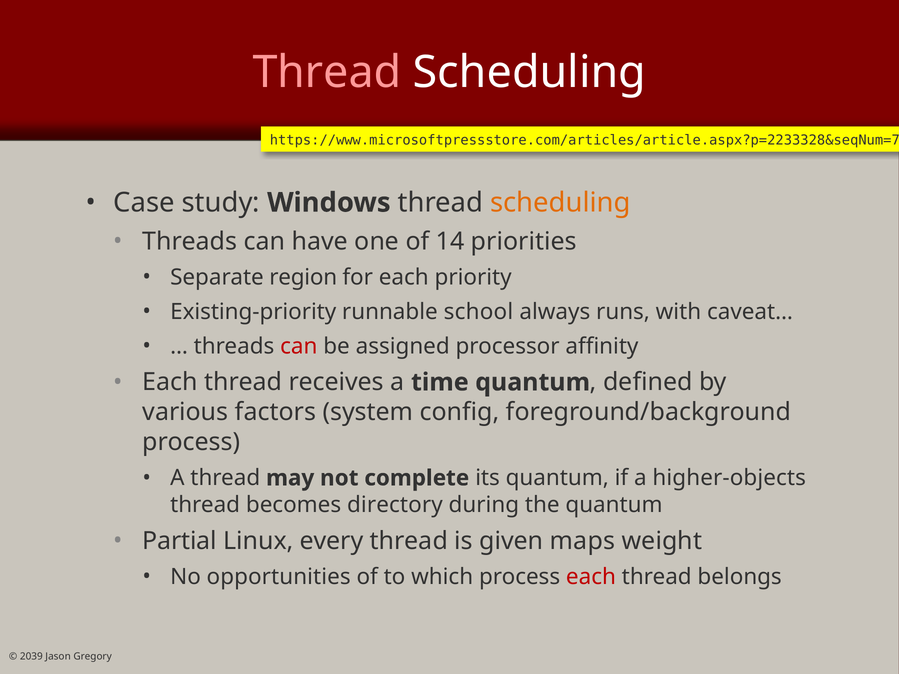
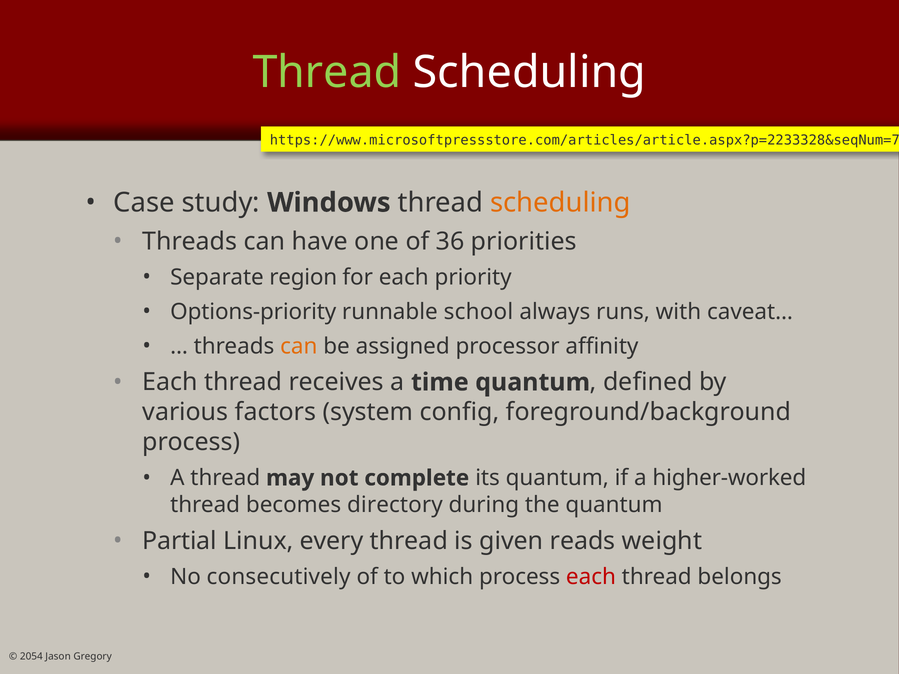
Thread at (327, 72) colour: pink -> light green
14: 14 -> 36
Existing-priority: Existing-priority -> Options-priority
can at (299, 346) colour: red -> orange
higher-objects: higher-objects -> higher-worked
maps: maps -> reads
opportunities: opportunities -> consecutively
2039: 2039 -> 2054
